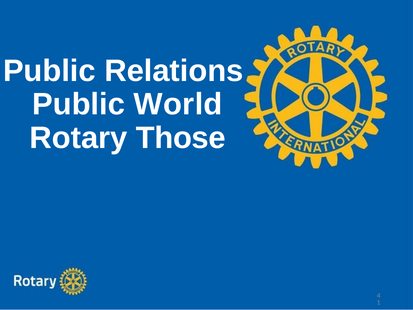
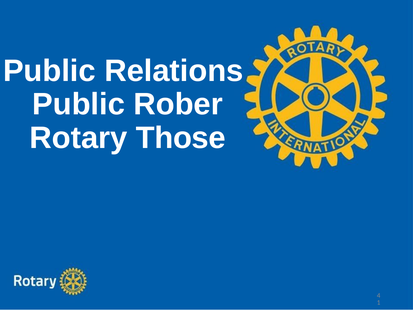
World: World -> Rober
